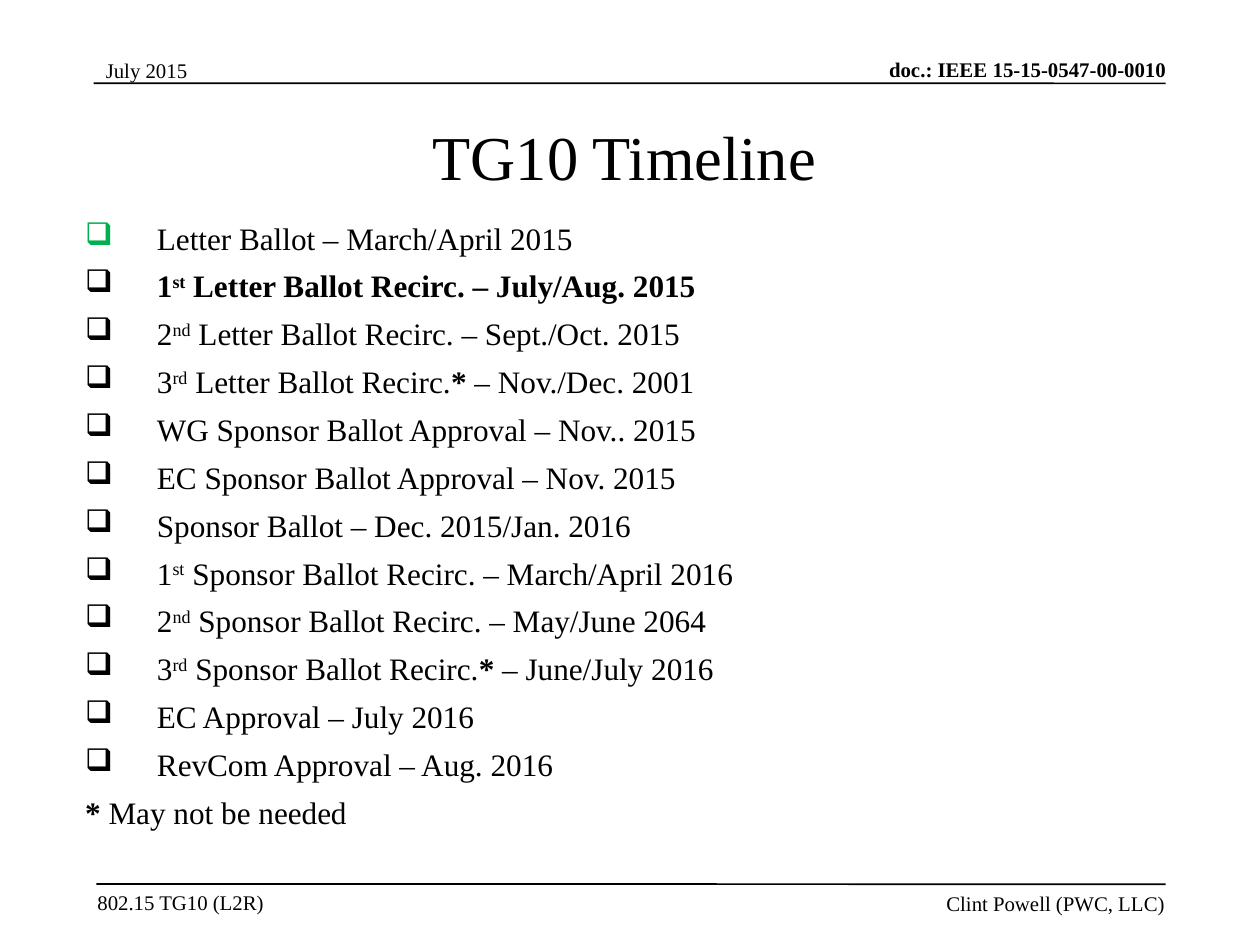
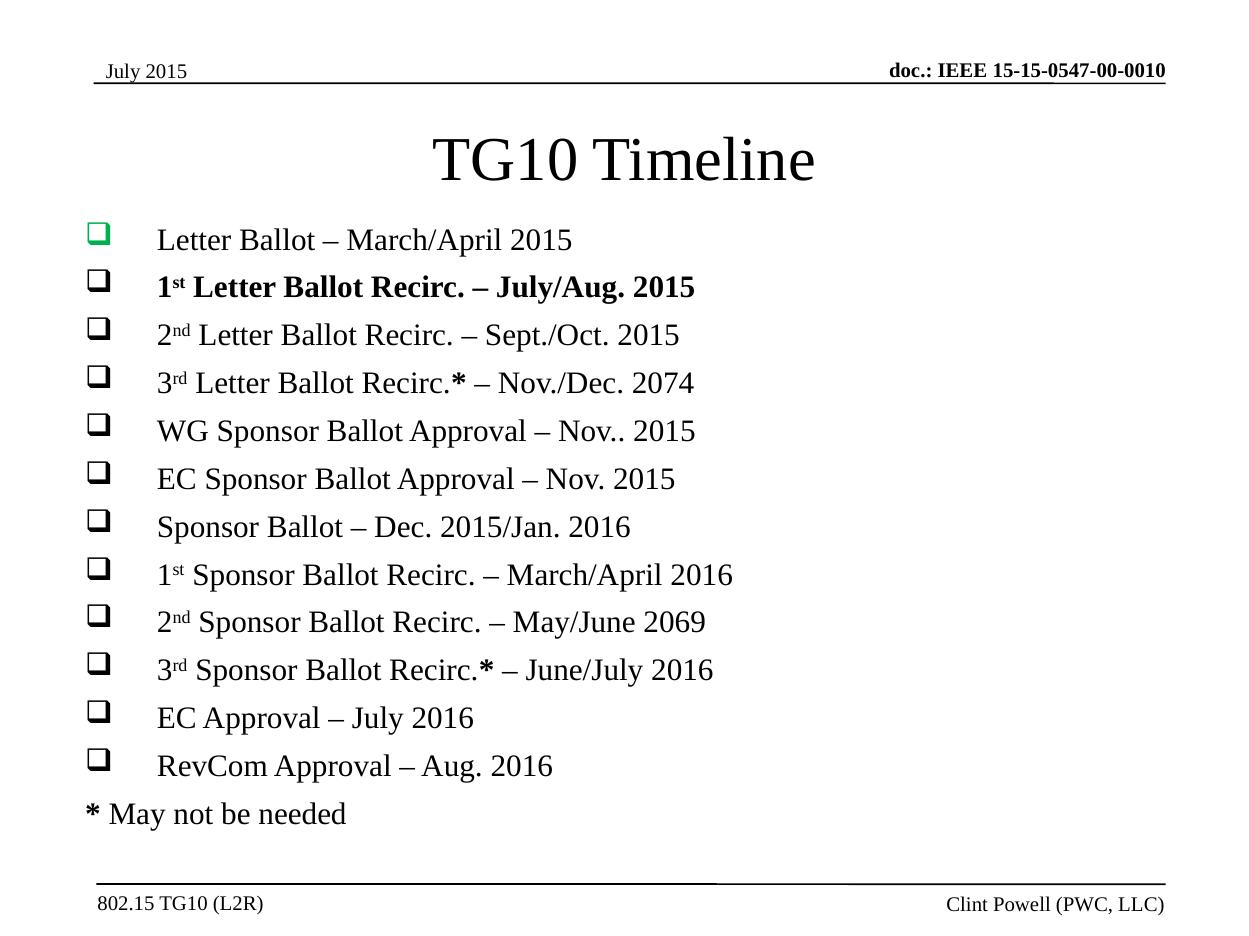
2001: 2001 -> 2074
2064: 2064 -> 2069
